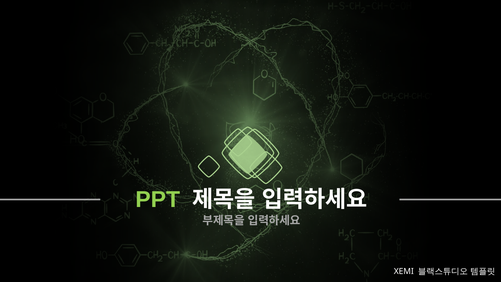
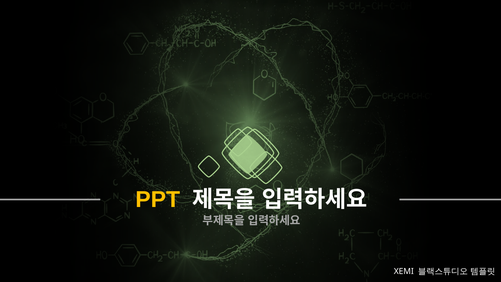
PPT colour: light green -> yellow
